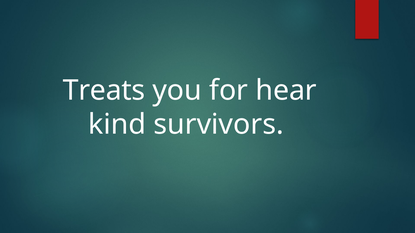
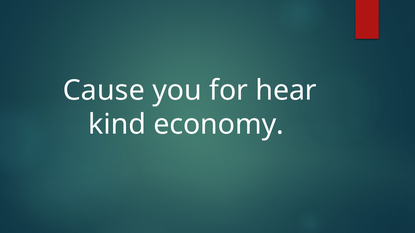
Treats: Treats -> Cause
survivors: survivors -> economy
